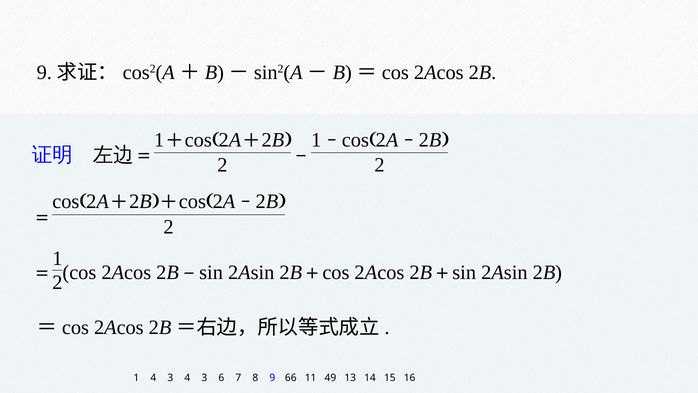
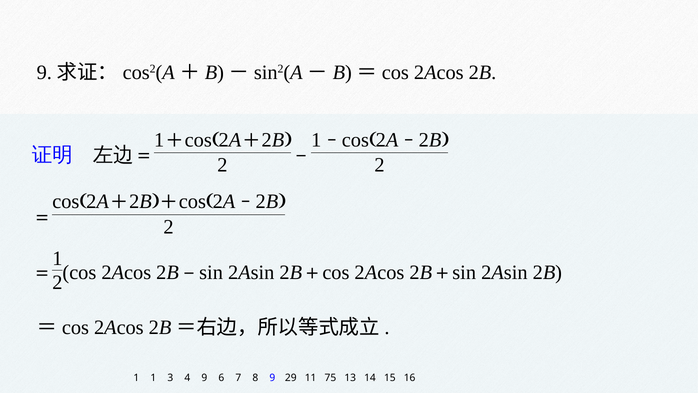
1 4: 4 -> 1
3 4 3: 3 -> 9
66: 66 -> 29
49: 49 -> 75
